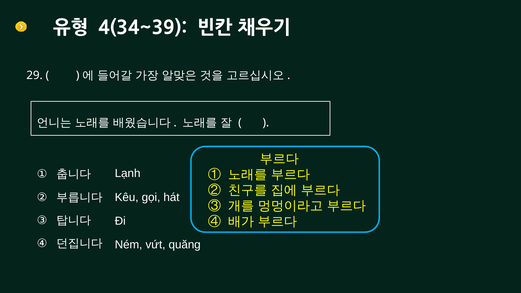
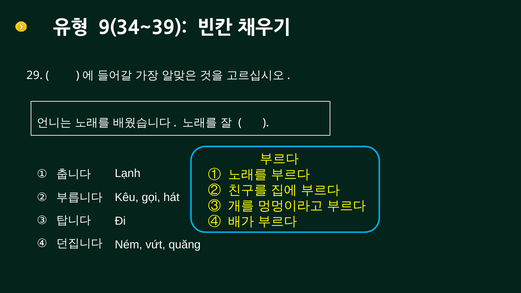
4(34~39: 4(34~39 -> 9(34~39
